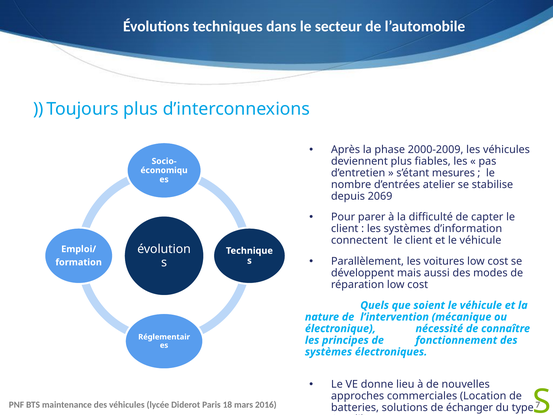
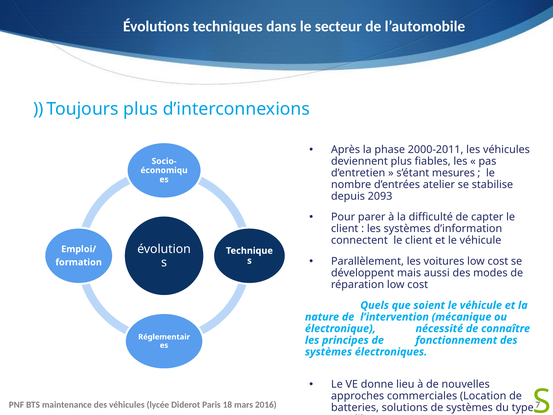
2000-2009: 2000-2009 -> 2000-2011
2069: 2069 -> 2093
de échanger: échanger -> systèmes
